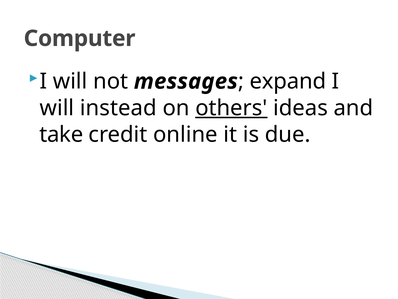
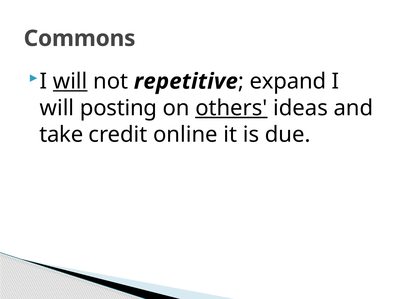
Computer: Computer -> Commons
will at (70, 81) underline: none -> present
messages: messages -> repetitive
instead: instead -> posting
